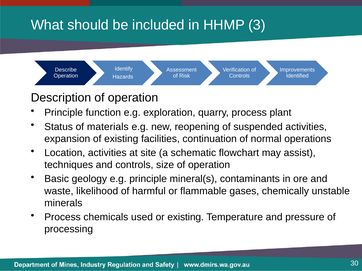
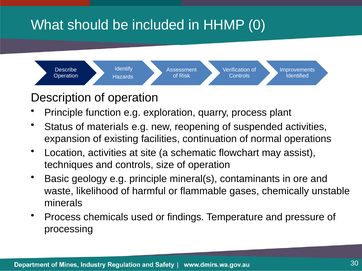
3: 3 -> 0
or existing: existing -> findings
